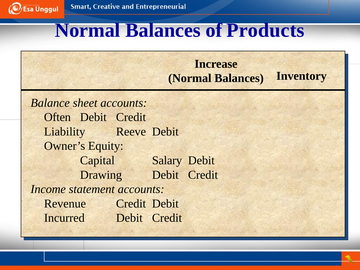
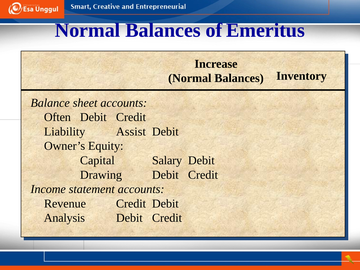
Products: Products -> Emeritus
Reeve: Reeve -> Assist
Incurred: Incurred -> Analysis
